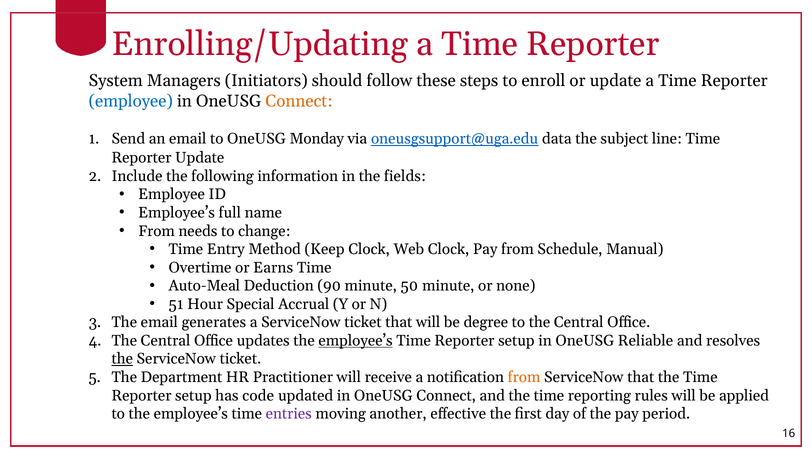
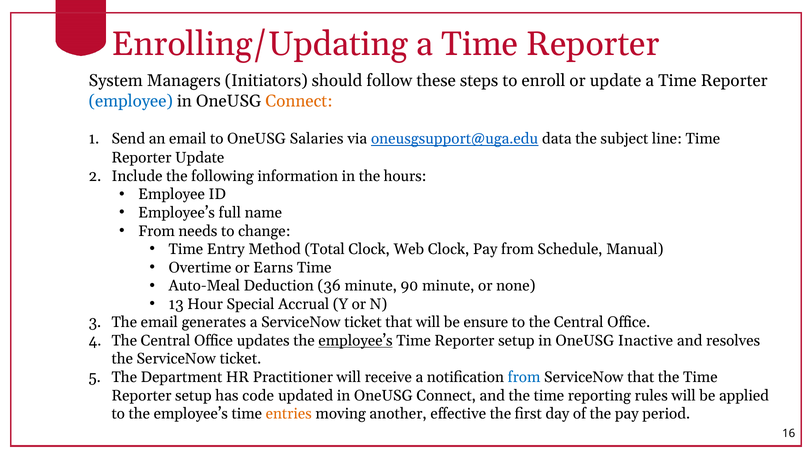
Monday: Monday -> Salaries
fields: fields -> hours
Keep: Keep -> Total
90: 90 -> 36
50: 50 -> 90
51: 51 -> 13
degree: degree -> ensure
Reliable: Reliable -> Inactive
the at (122, 359) underline: present -> none
from at (524, 377) colour: orange -> blue
entries colour: purple -> orange
